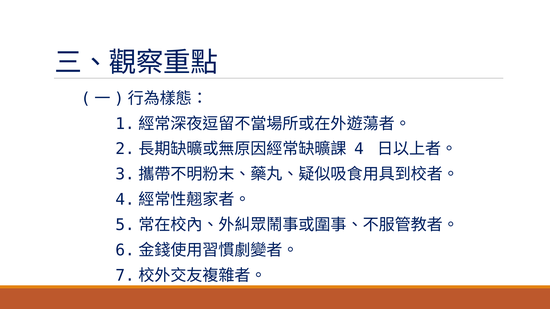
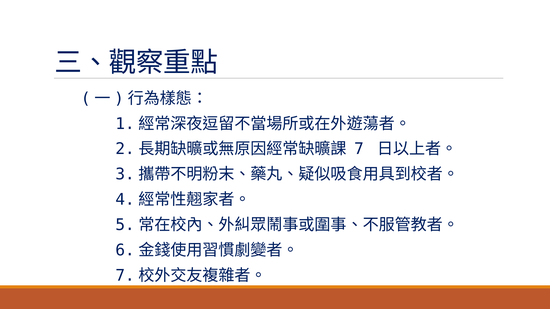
4: 4 -> 7
